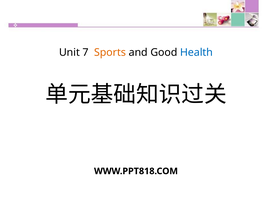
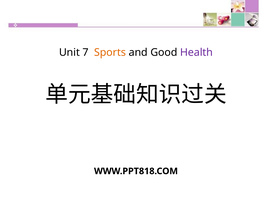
Health colour: blue -> purple
